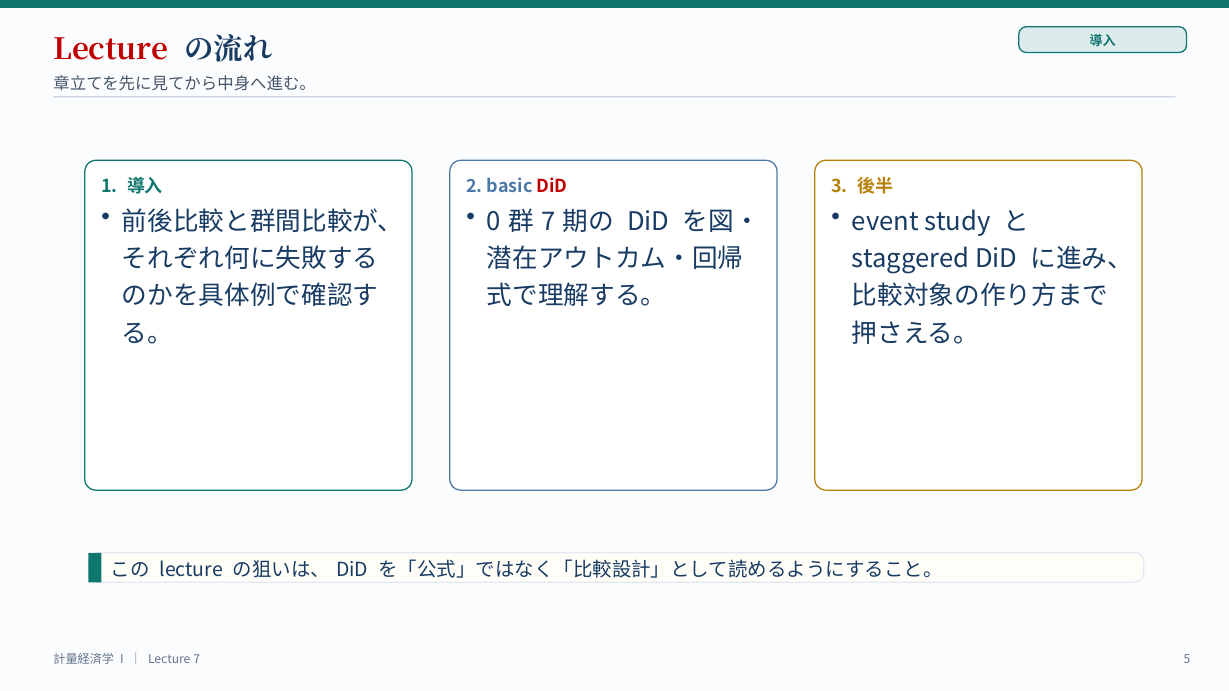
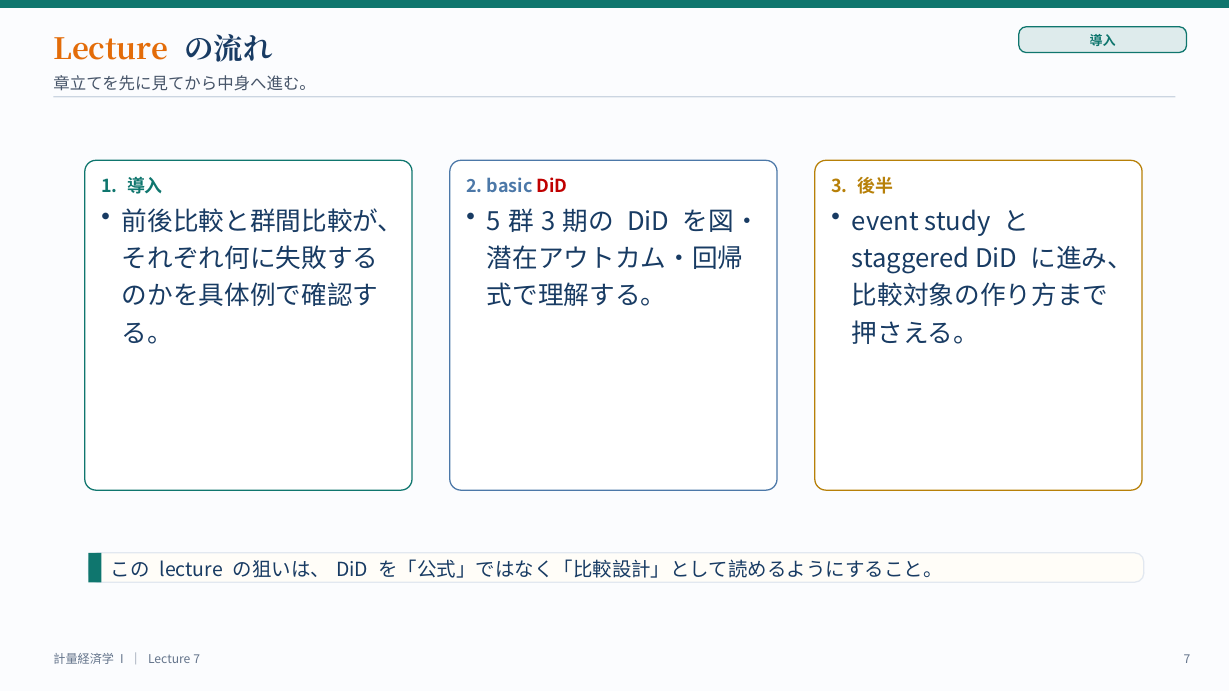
Lecture at (111, 50) colour: red -> orange
0: 0 -> 5
7 at (549, 222): 7 -> 3
7 5: 5 -> 7
